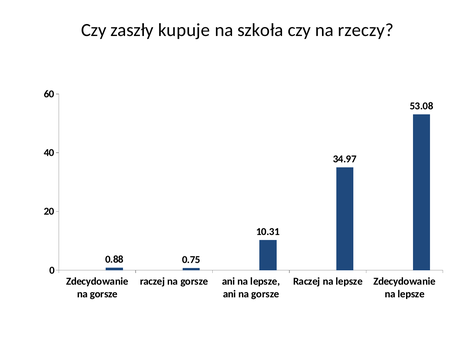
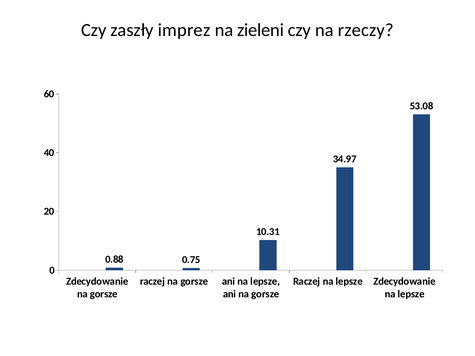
kupuje: kupuje -> imprez
szkoła: szkoła -> zieleni
